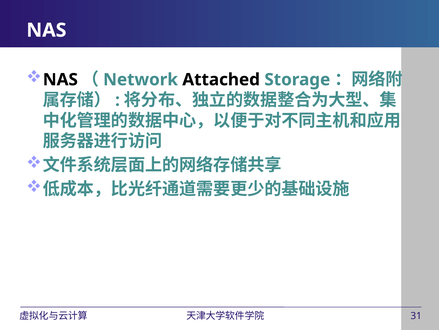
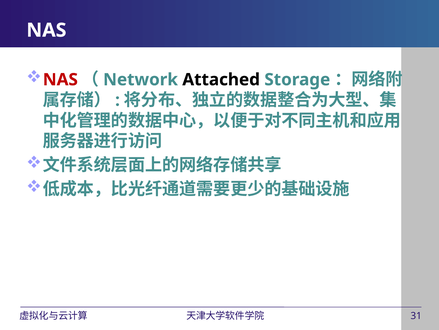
NAS at (60, 79) colour: black -> red
